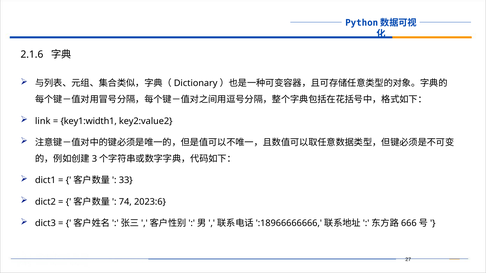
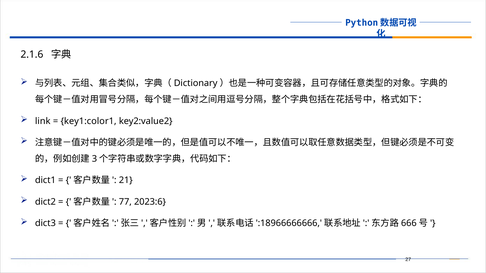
key1:width1: key1:width1 -> key1:color1
33: 33 -> 21
74: 74 -> 77
